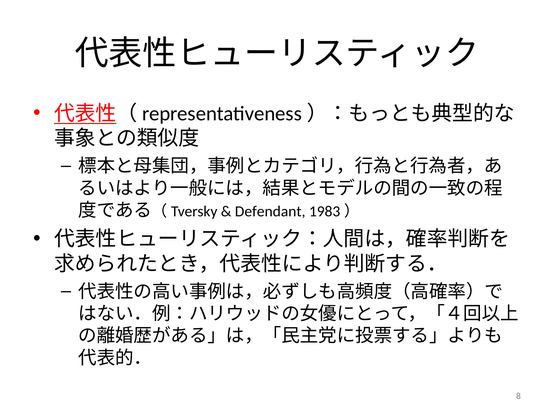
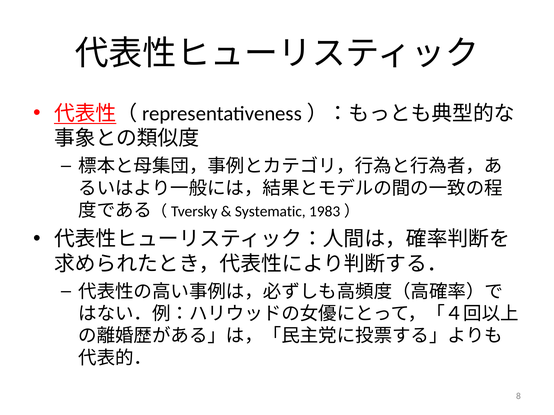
Defendant: Defendant -> Systematic
